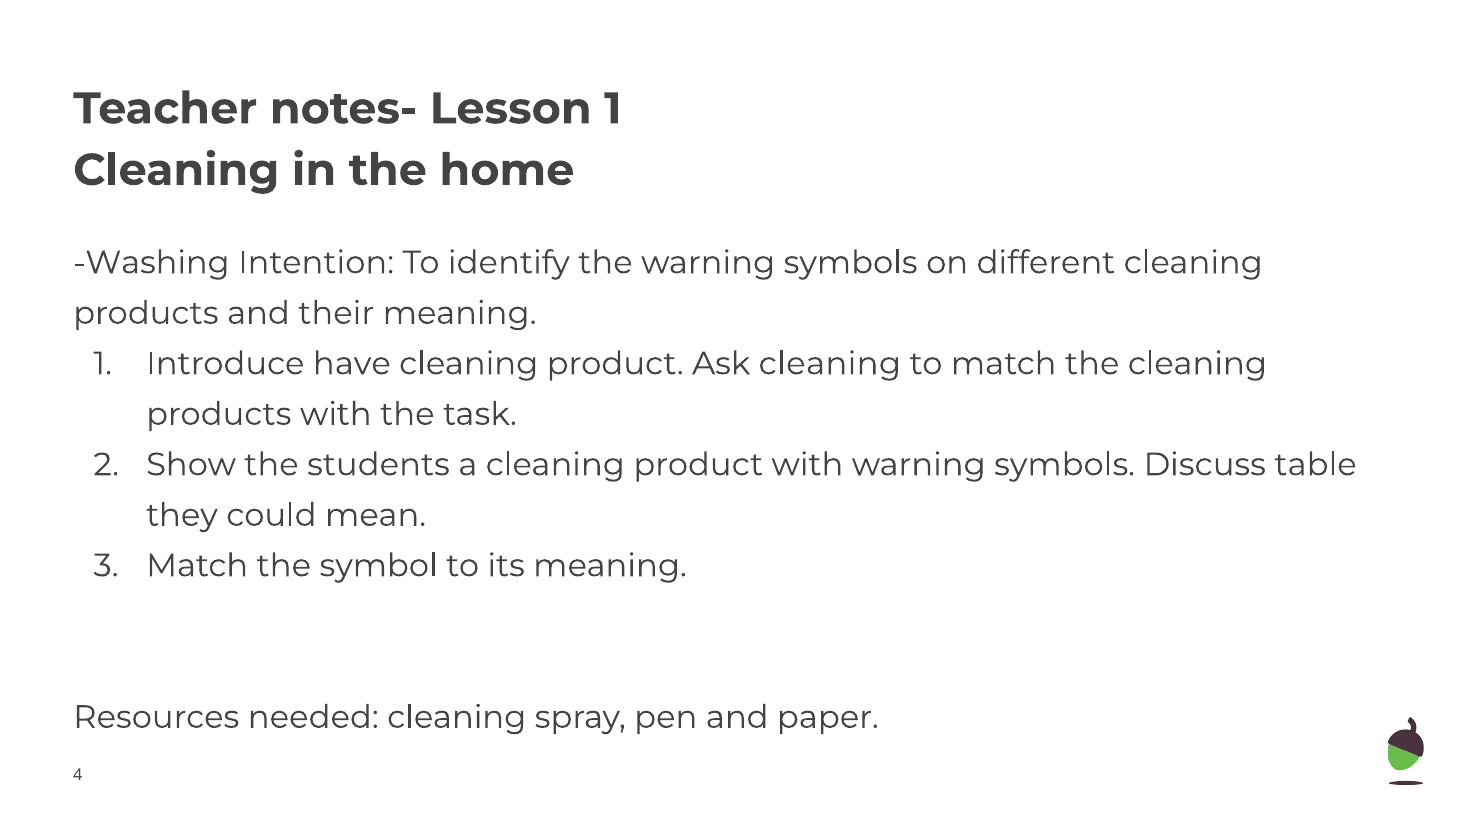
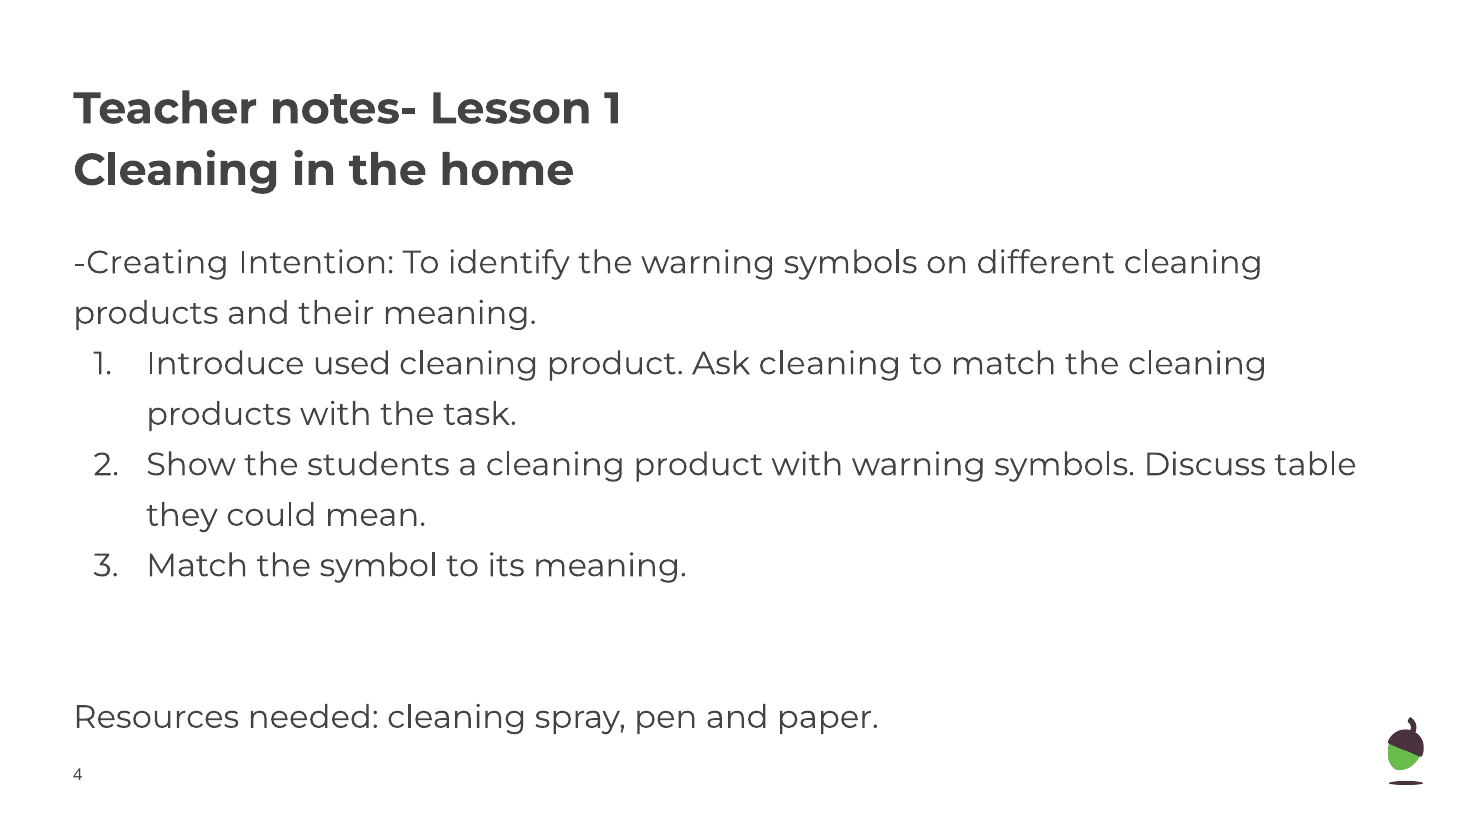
Washing: Washing -> Creating
have: have -> used
